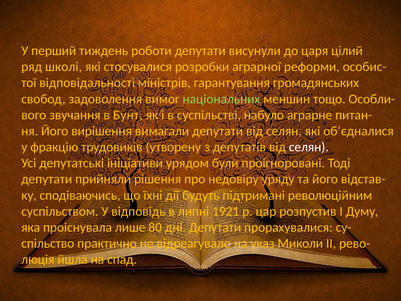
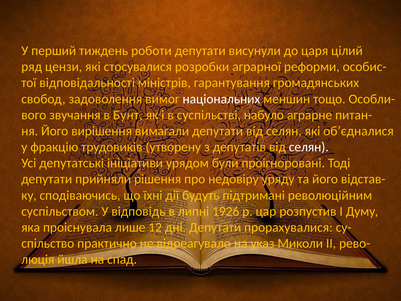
школі: школі -> цензи
національних colour: light green -> white
1921: 1921 -> 1926
80: 80 -> 12
